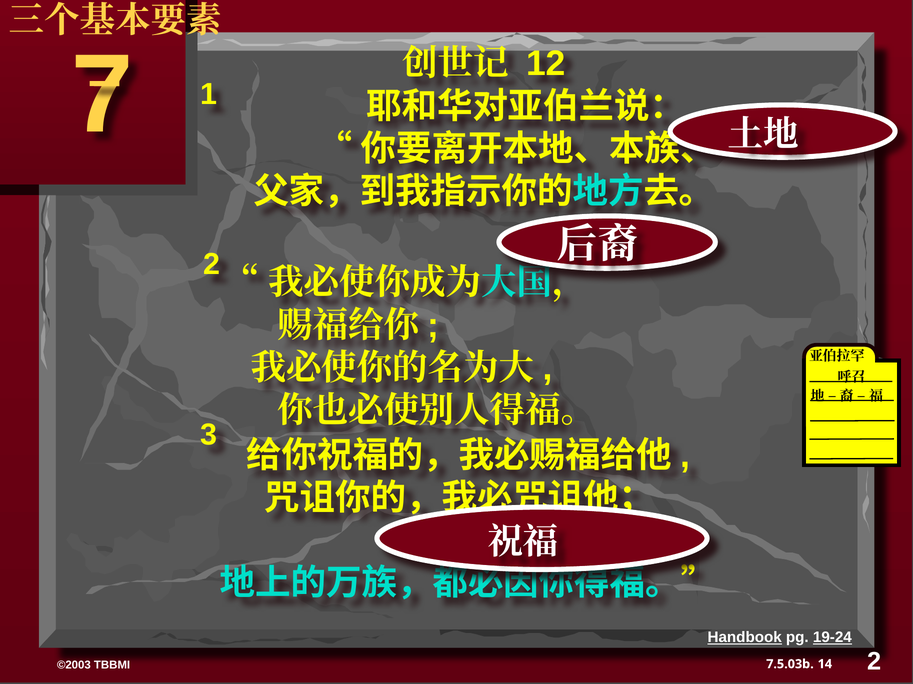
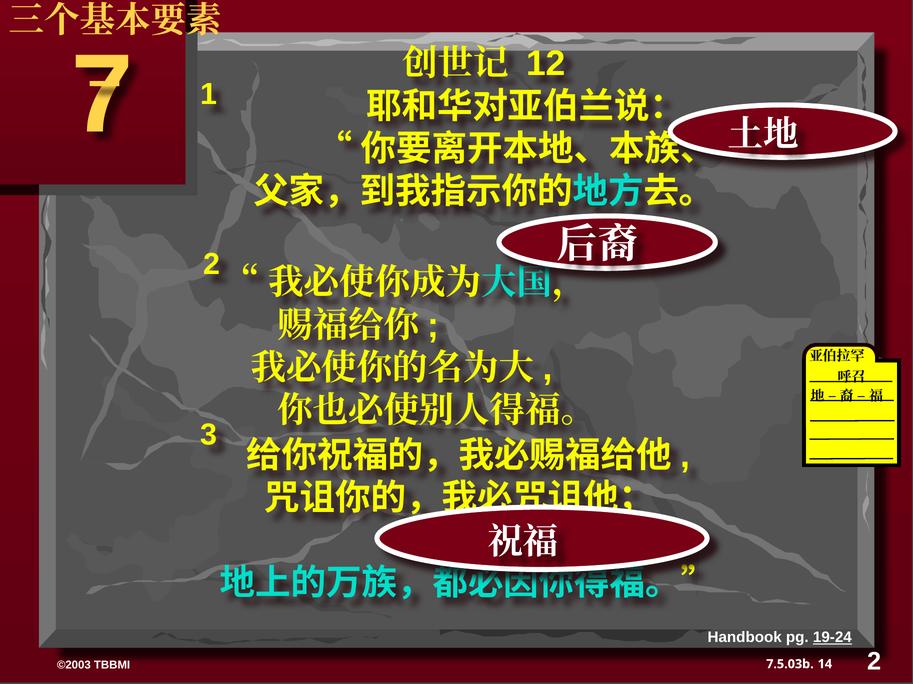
Handbook underline: present -> none
